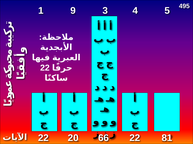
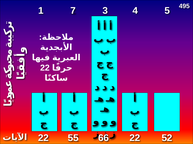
9: 9 -> 7
20: 20 -> 55
81: 81 -> 52
